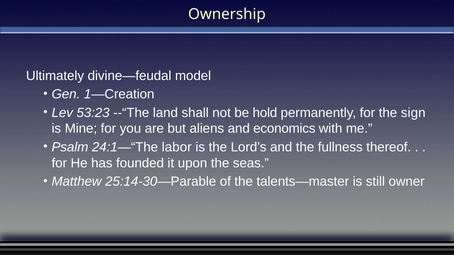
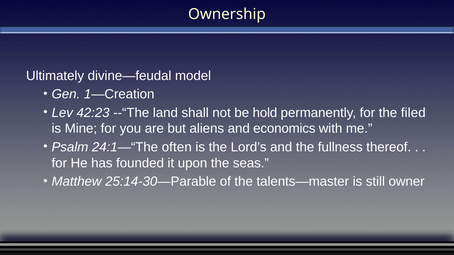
53:23: 53:23 -> 42:23
sign: sign -> filed
labor: labor -> often
